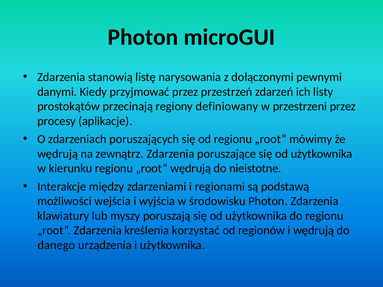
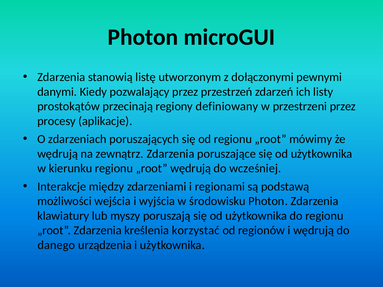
narysowania: narysowania -> utworzonym
przyjmować: przyjmować -> pozwalający
nieistotne: nieistotne -> wcześniej
